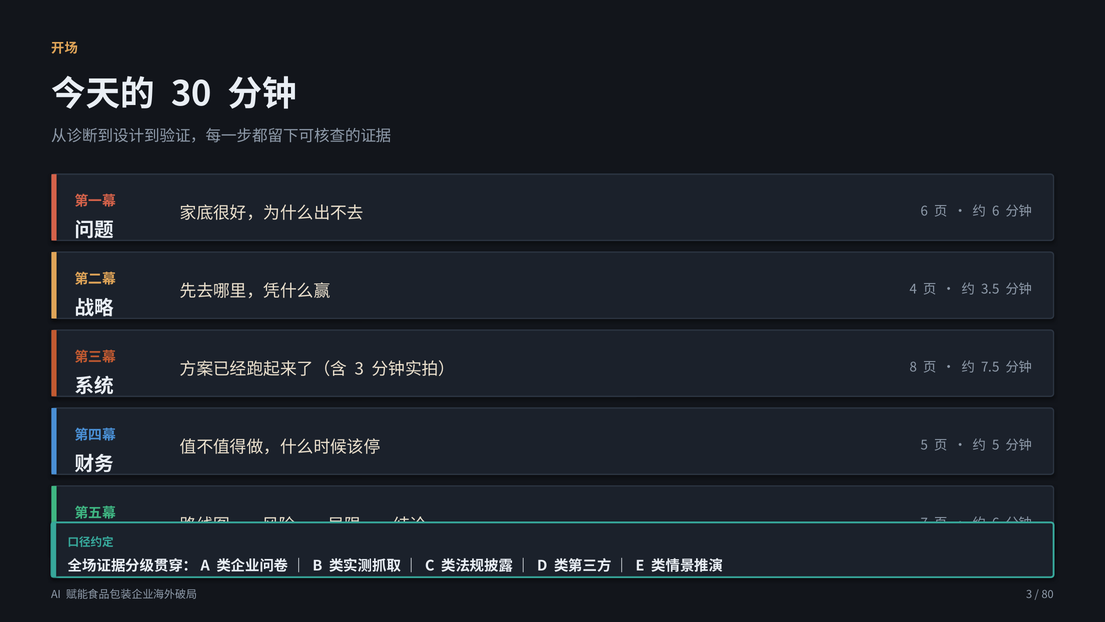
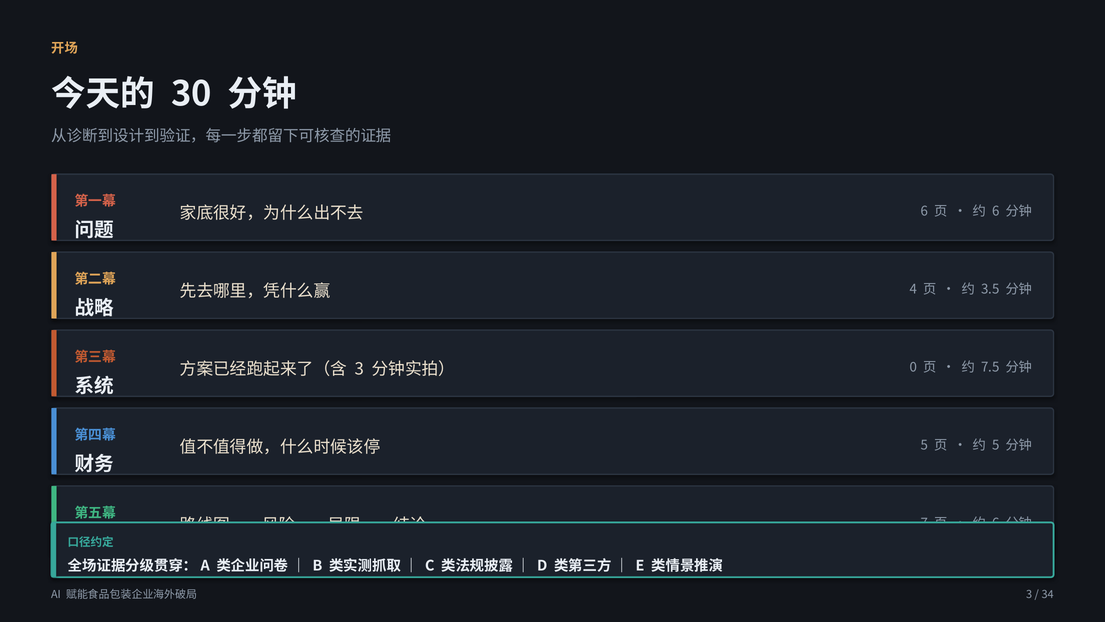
8: 8 -> 0
80: 80 -> 34
